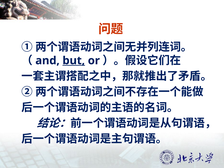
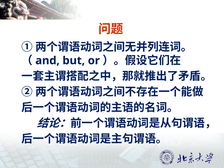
but underline: present -> none
